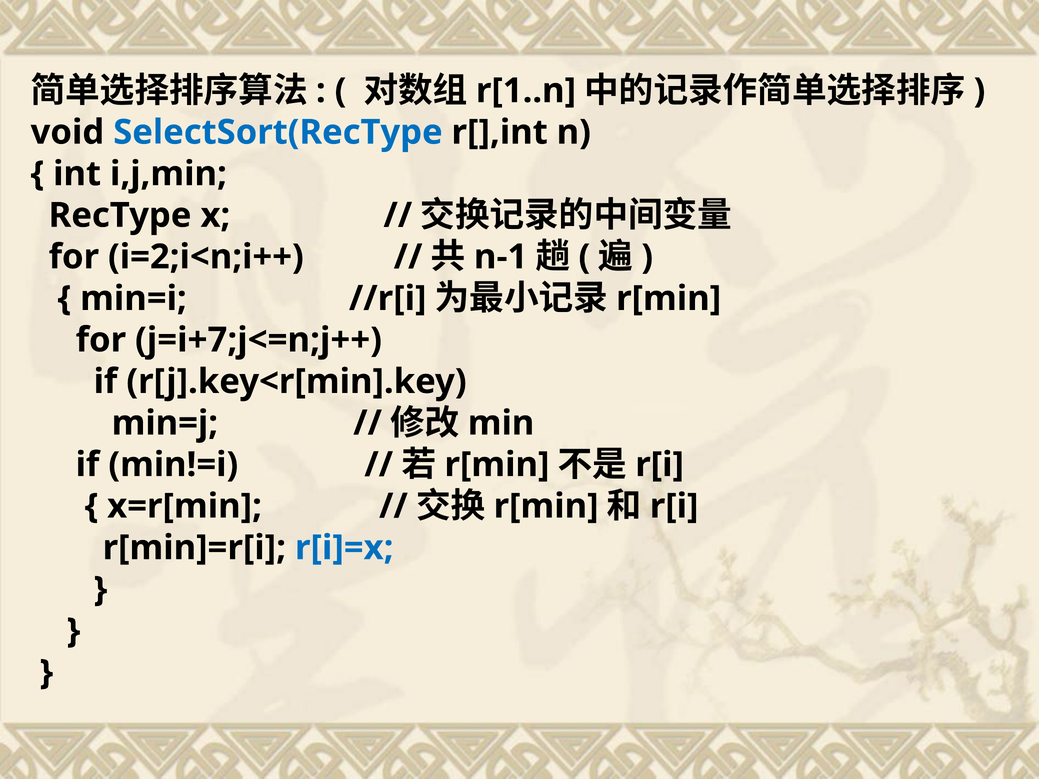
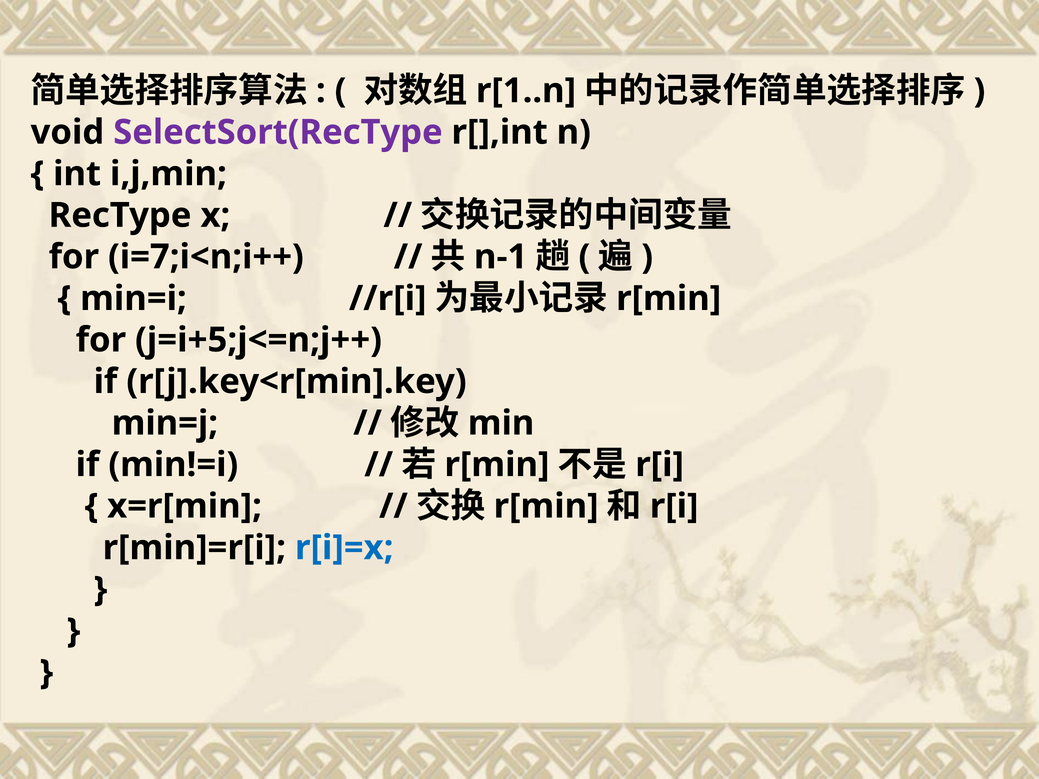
SelectSort(RecType colour: blue -> purple
i=2;i<n;i++: i=2;i<n;i++ -> i=7;i<n;i++
j=i+7;j<=n;j++: j=i+7;j<=n;j++ -> j=i+5;j<=n;j++
